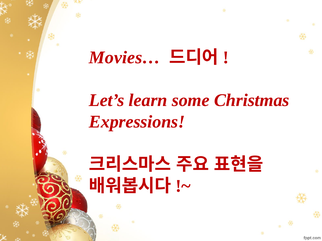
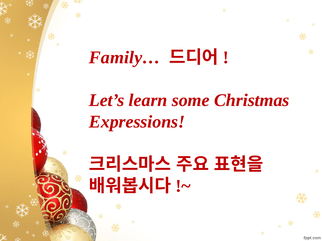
Movies…: Movies… -> Family…
